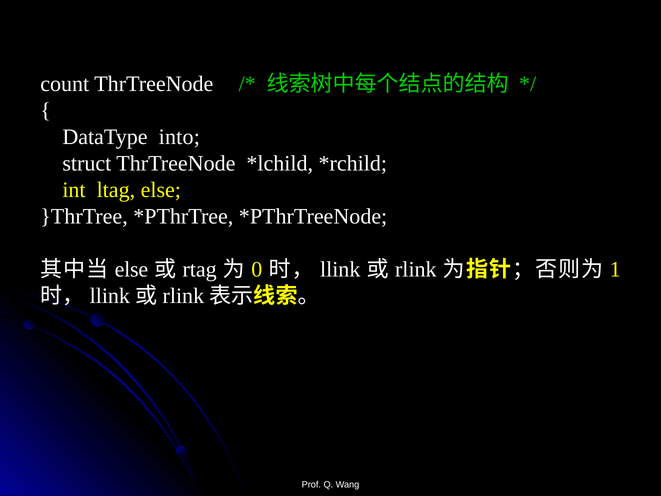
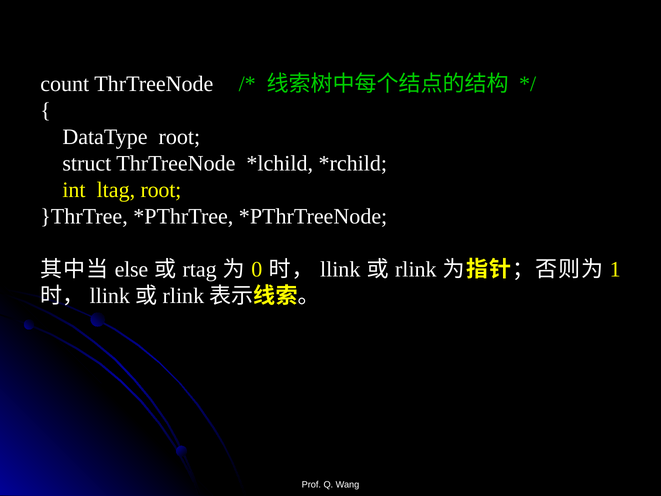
DataType into: into -> root
ltag else: else -> root
